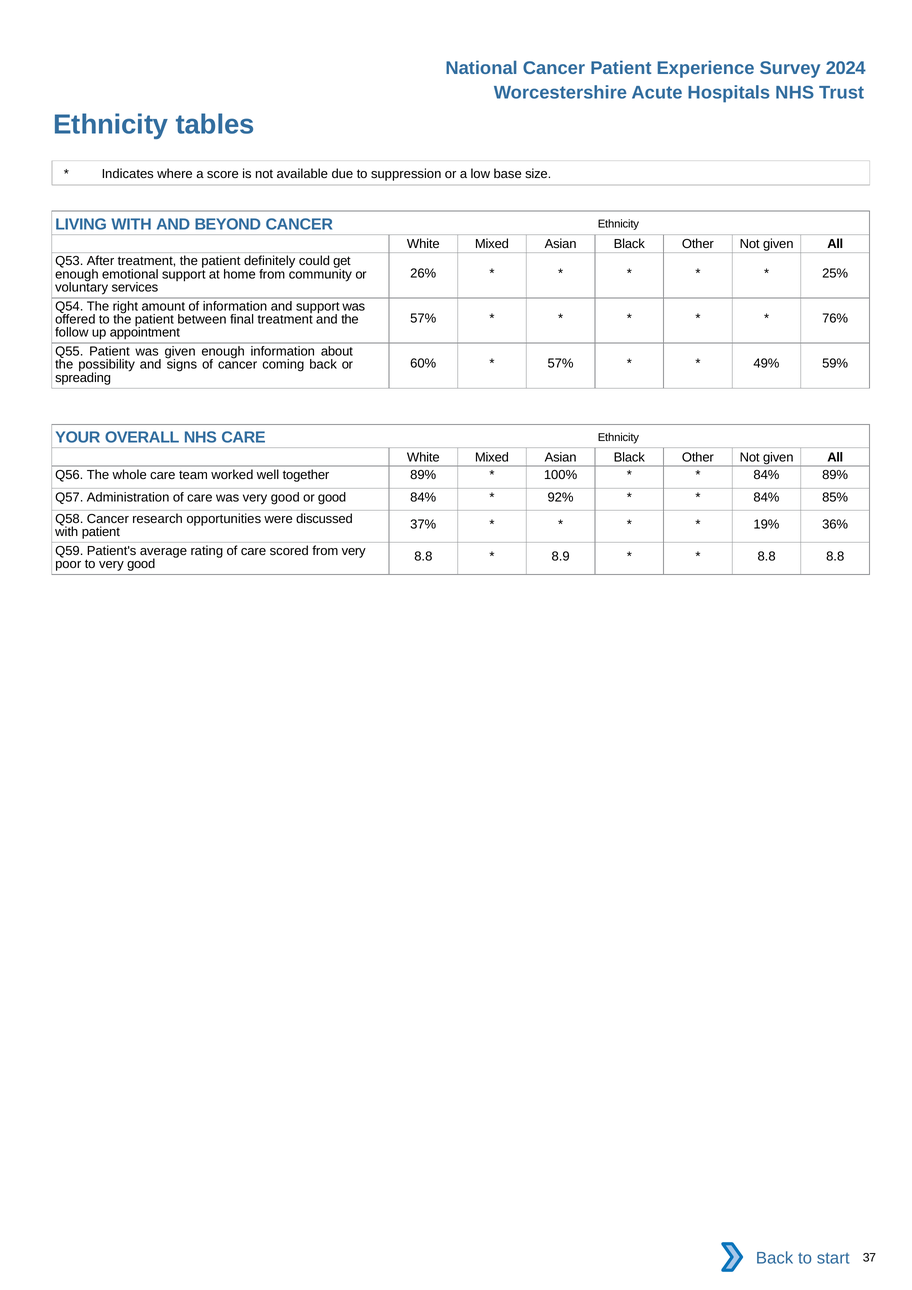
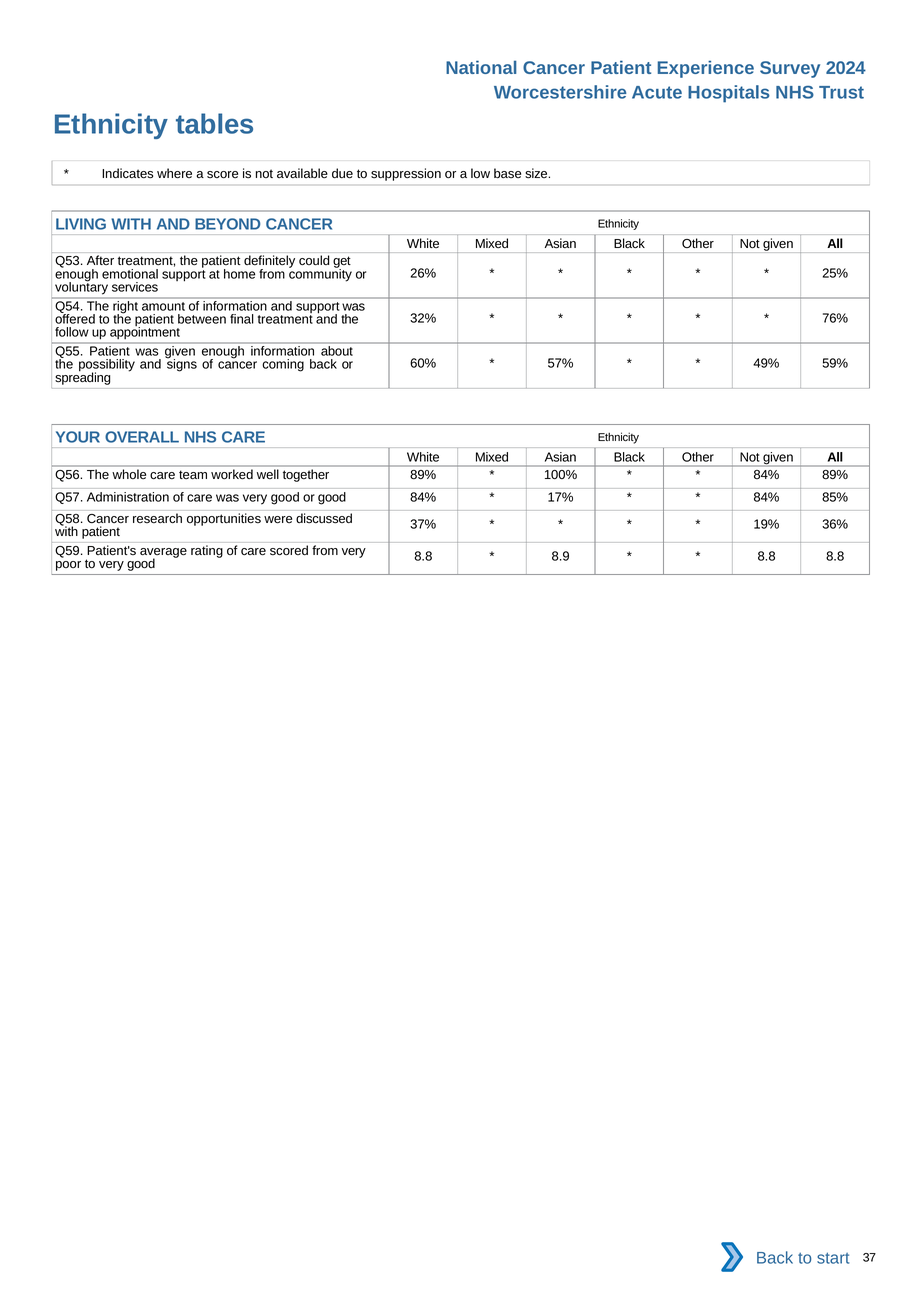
57% at (423, 319): 57% -> 32%
92%: 92% -> 17%
